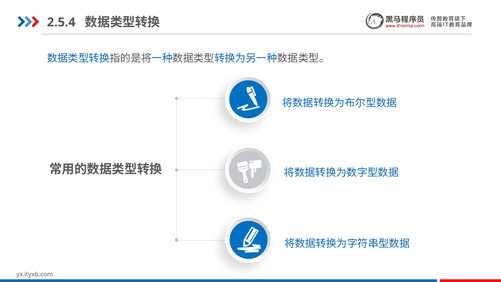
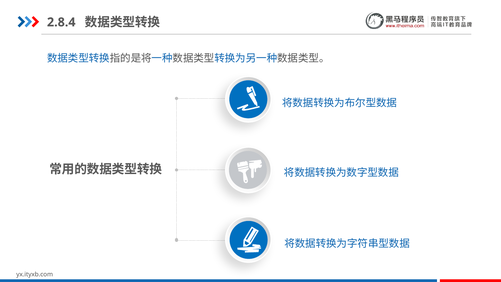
2.5.4: 2.5.4 -> 2.8.4
